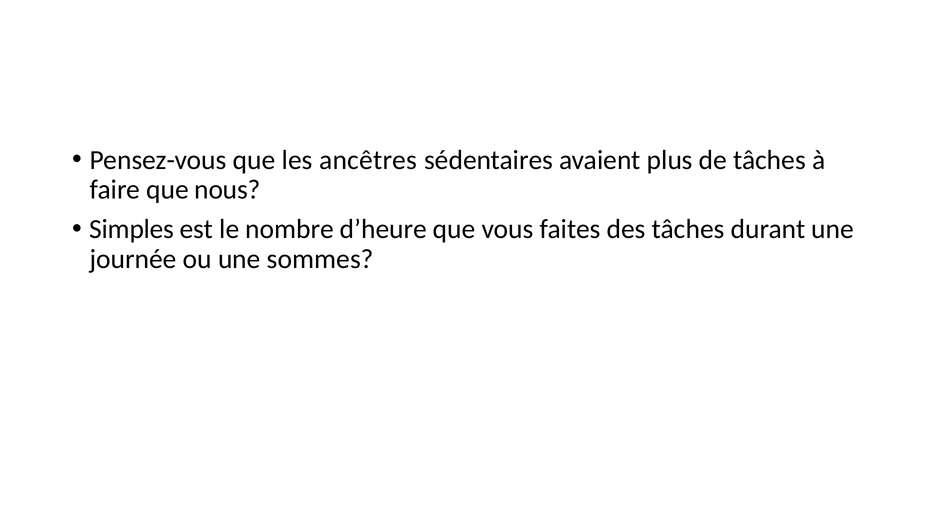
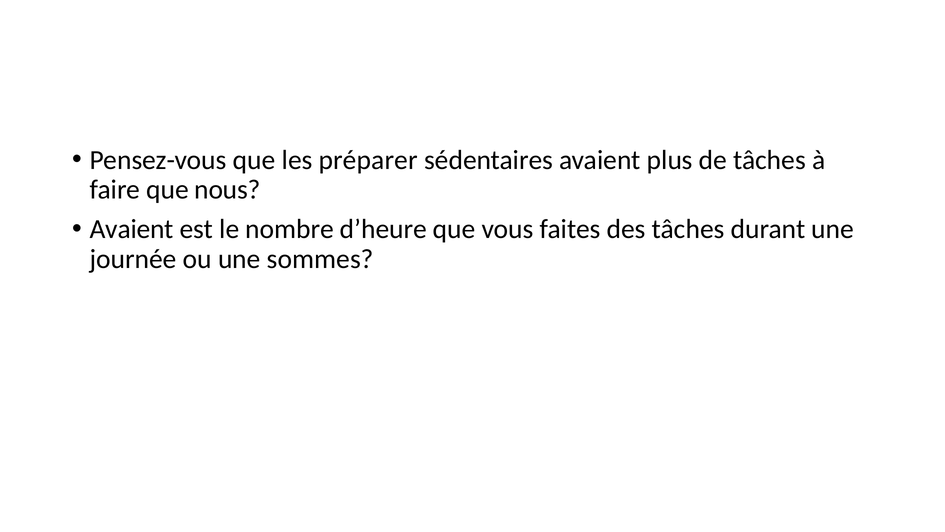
ancêtres: ancêtres -> préparer
Simples at (132, 229): Simples -> Avaient
